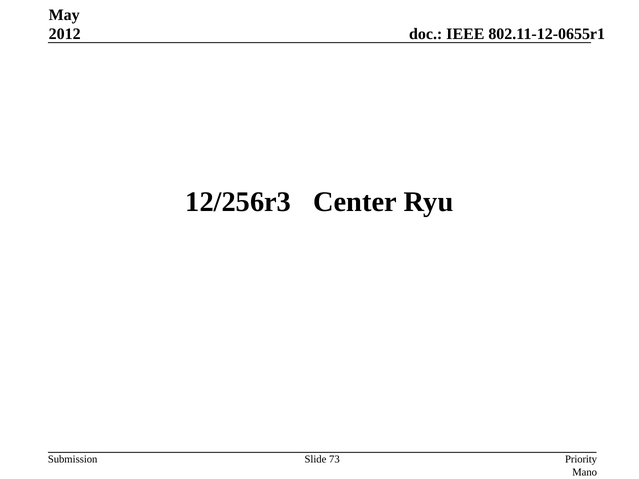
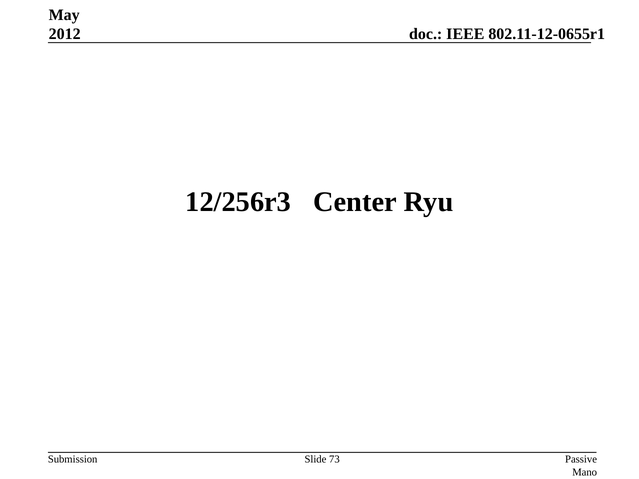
Priority: Priority -> Passive
